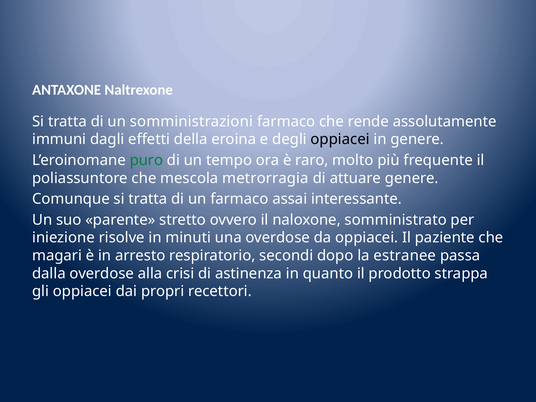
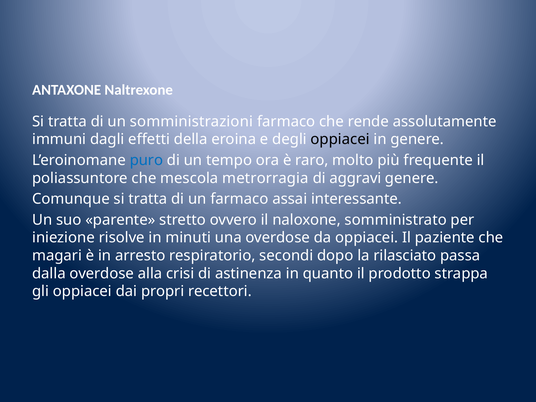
puro colour: green -> blue
attuare: attuare -> aggravi
estranee: estranee -> rilasciato
